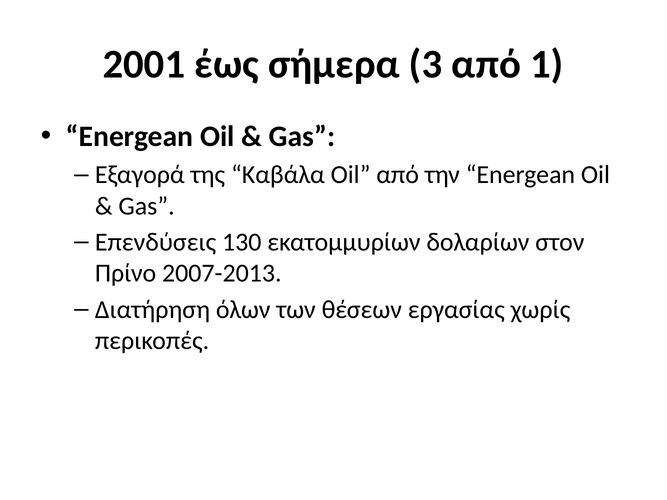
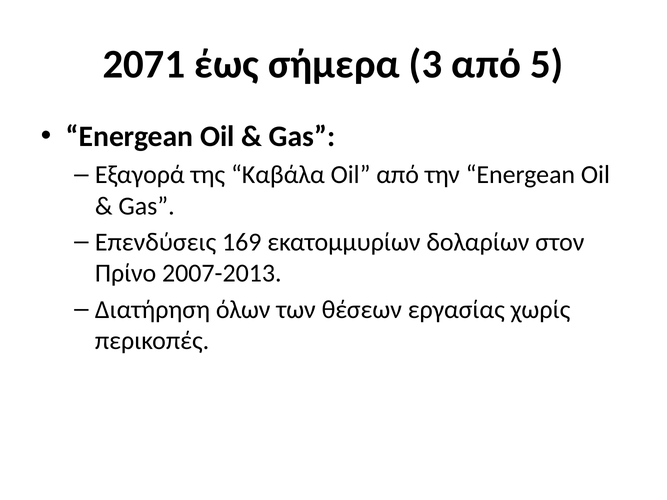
2001: 2001 -> 2071
1: 1 -> 5
130: 130 -> 169
